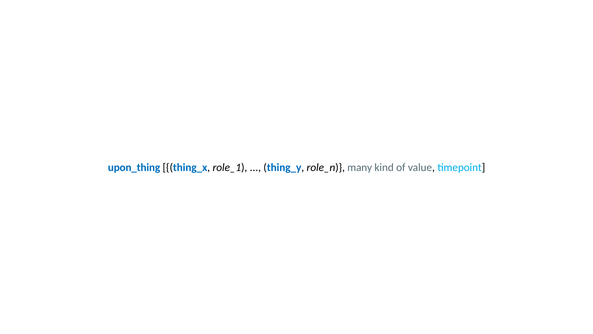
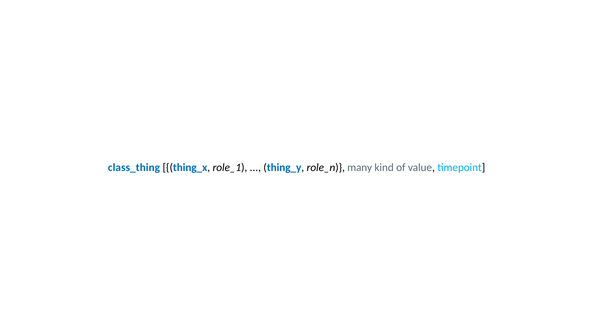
upon_thing: upon_thing -> class_thing
